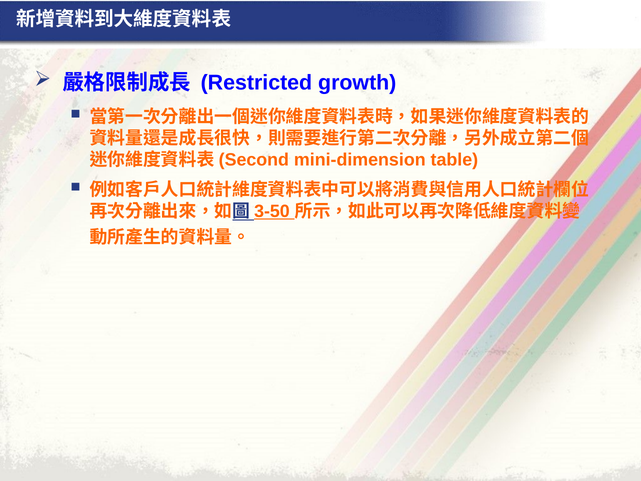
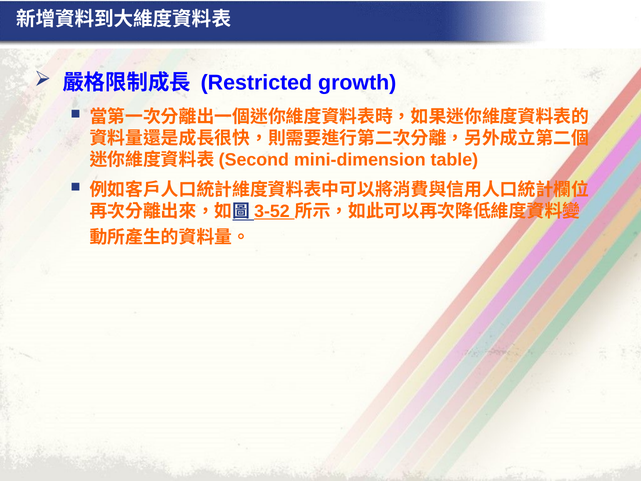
3-50: 3-50 -> 3-52
